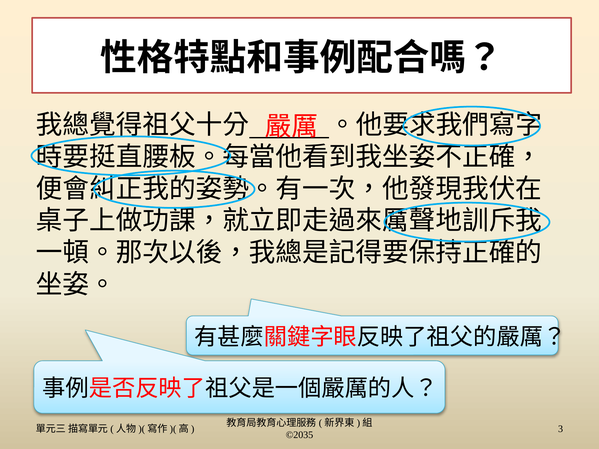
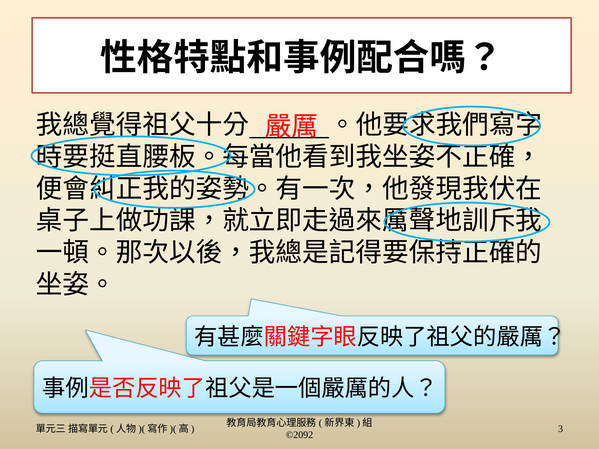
©2035: ©2035 -> ©2092
